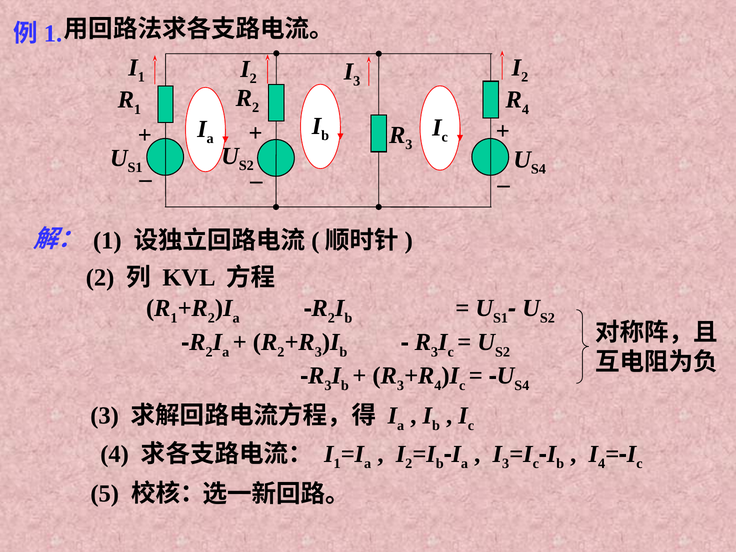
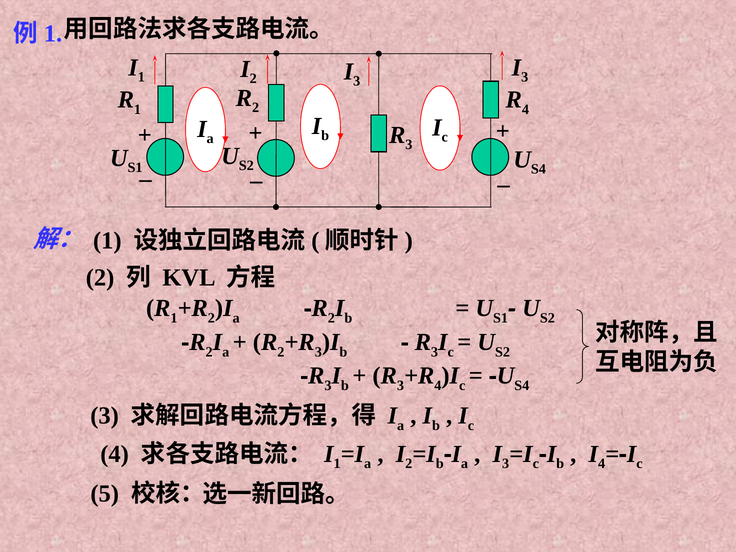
2 at (525, 77): 2 -> 3
